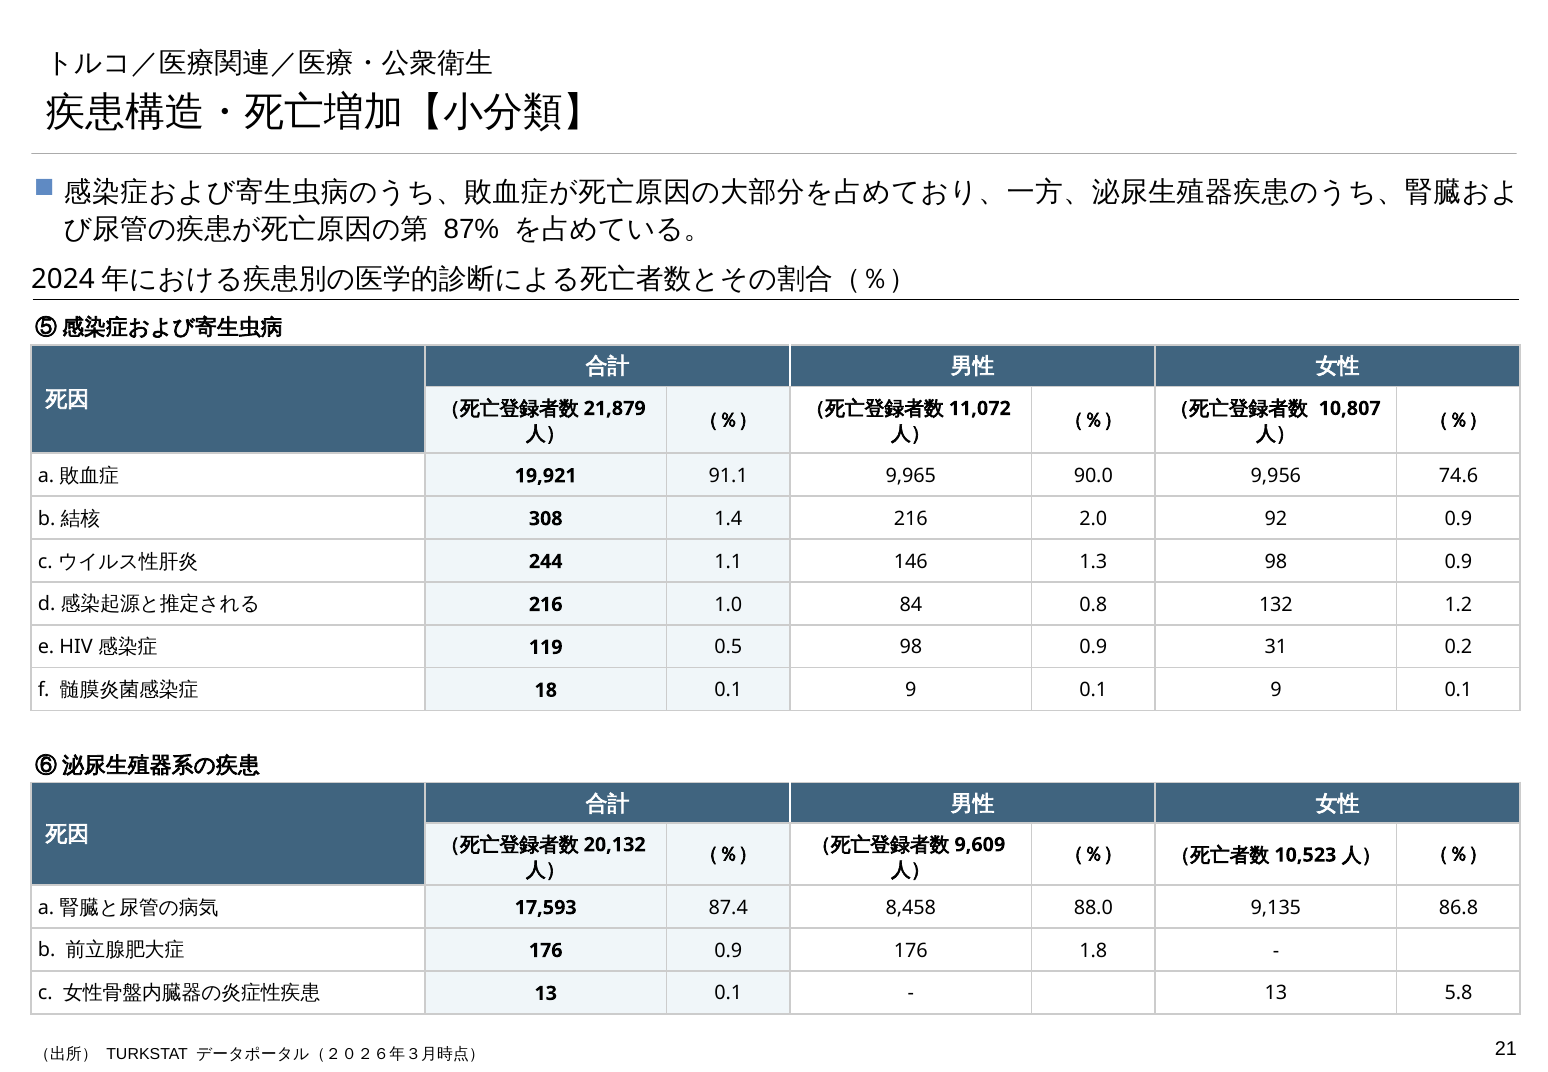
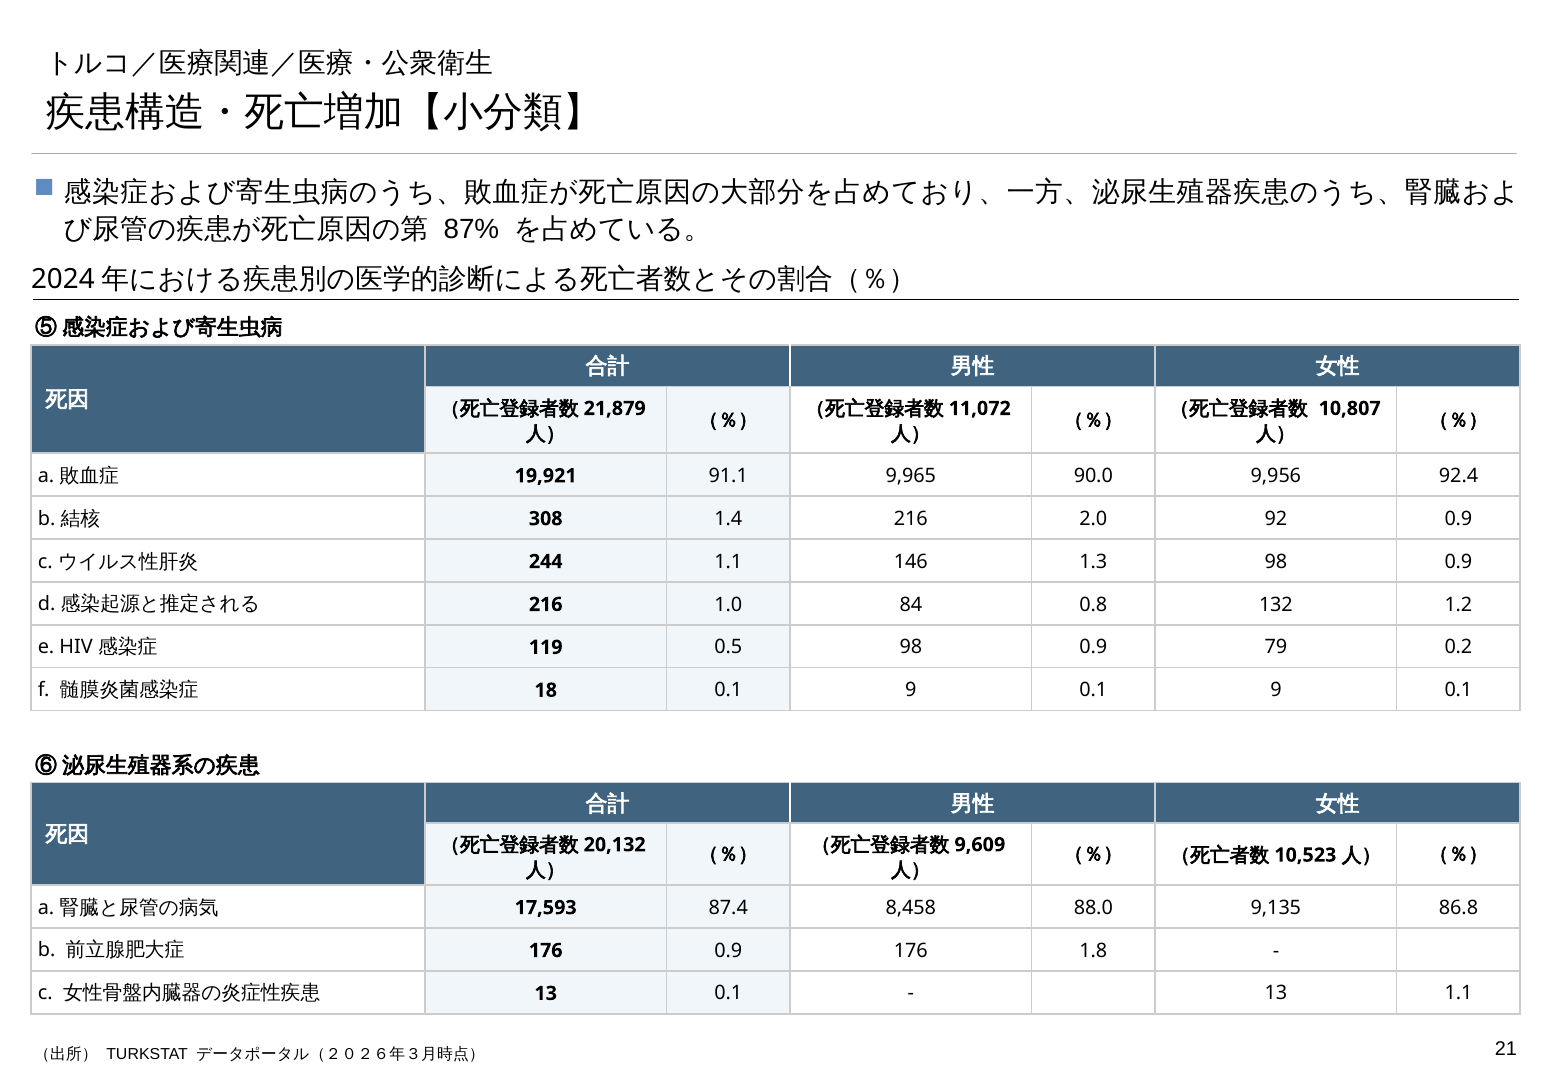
74.6: 74.6 -> 92.4
31: 31 -> 79
13 5.8: 5.8 -> 1.1
